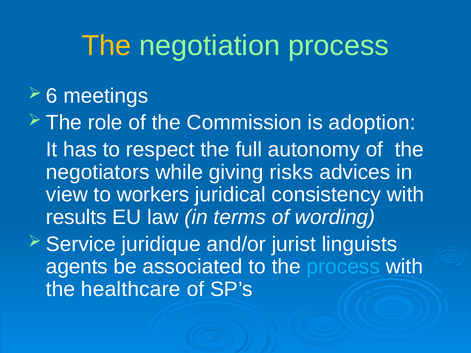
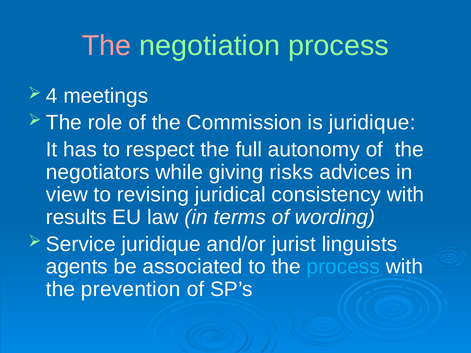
The at (107, 46) colour: yellow -> pink
6: 6 -> 4
is adoption: adoption -> juridique
workers: workers -> revising
healthcare: healthcare -> prevention
